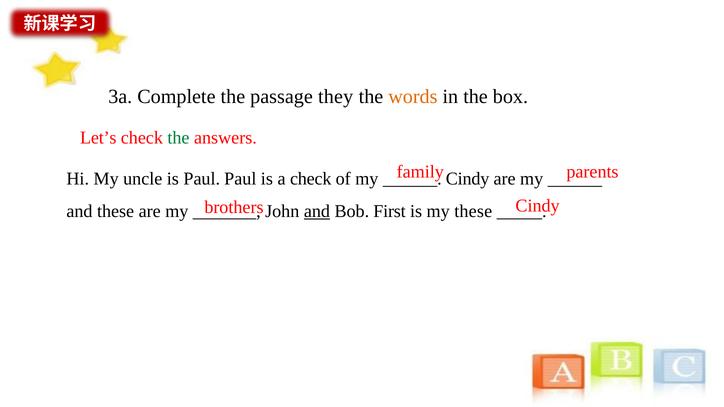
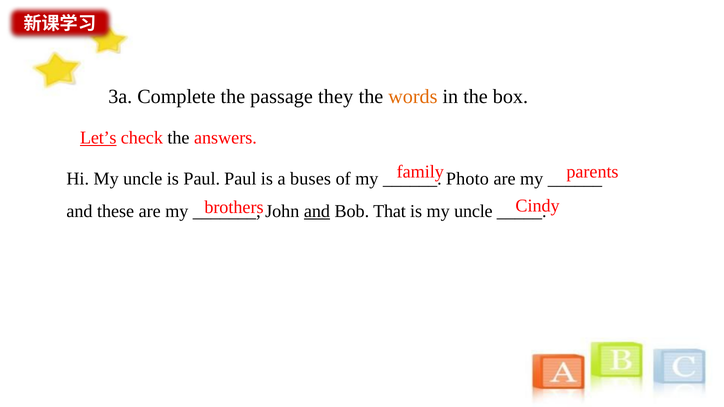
Let’s underline: none -> present
the at (178, 138) colour: green -> black
a check: check -> buses
Cindy at (468, 179): Cindy -> Photo
First: First -> That
is my these: these -> uncle
